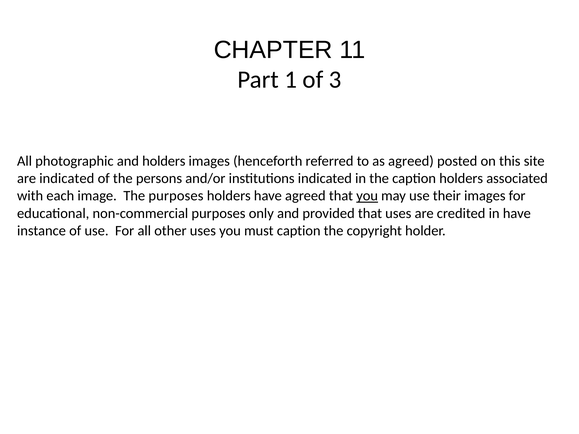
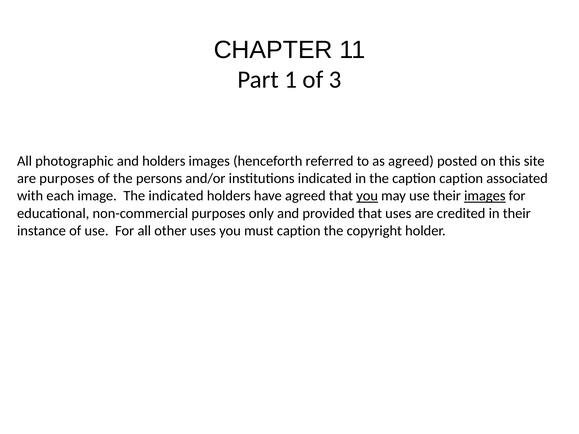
are indicated: indicated -> purposes
caption holders: holders -> caption
The purposes: purposes -> indicated
images at (485, 196) underline: none -> present
in have: have -> their
